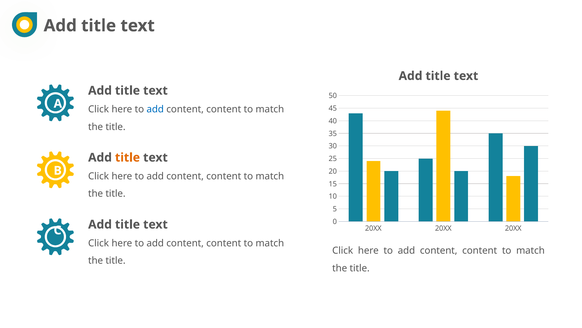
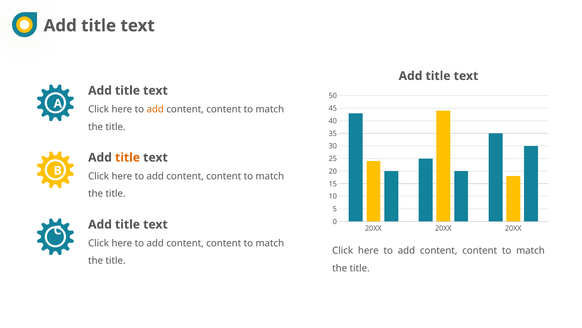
add at (155, 109) colour: blue -> orange
